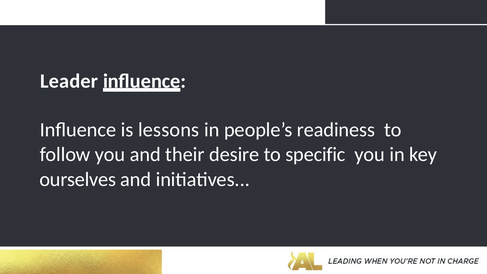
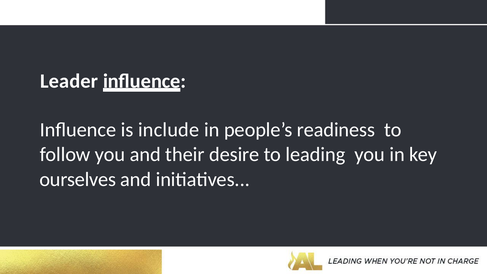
lessons: lessons -> include
specific: specific -> leading
